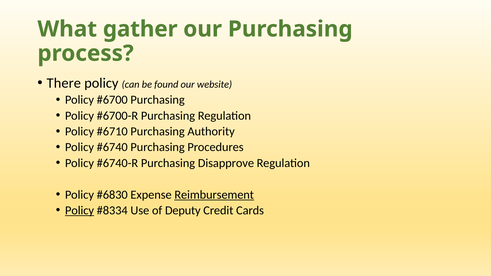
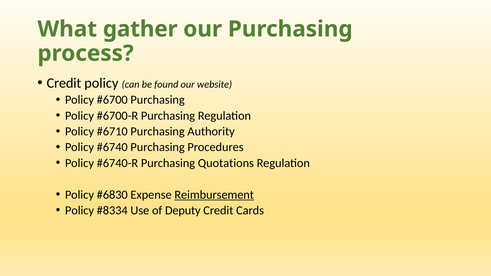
There at (64, 83): There -> Credit
Disapprove: Disapprove -> Quotations
Policy at (80, 211) underline: present -> none
